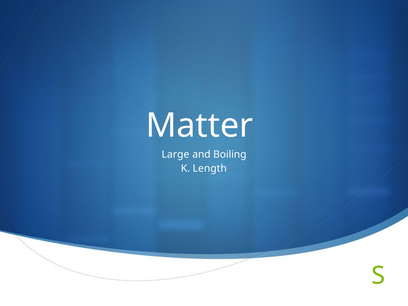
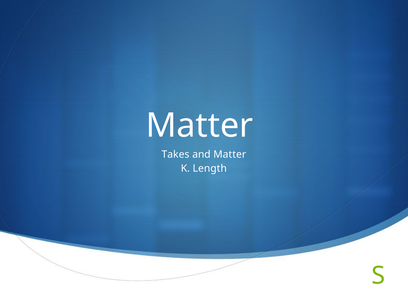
Large: Large -> Takes
and Boiling: Boiling -> Matter
